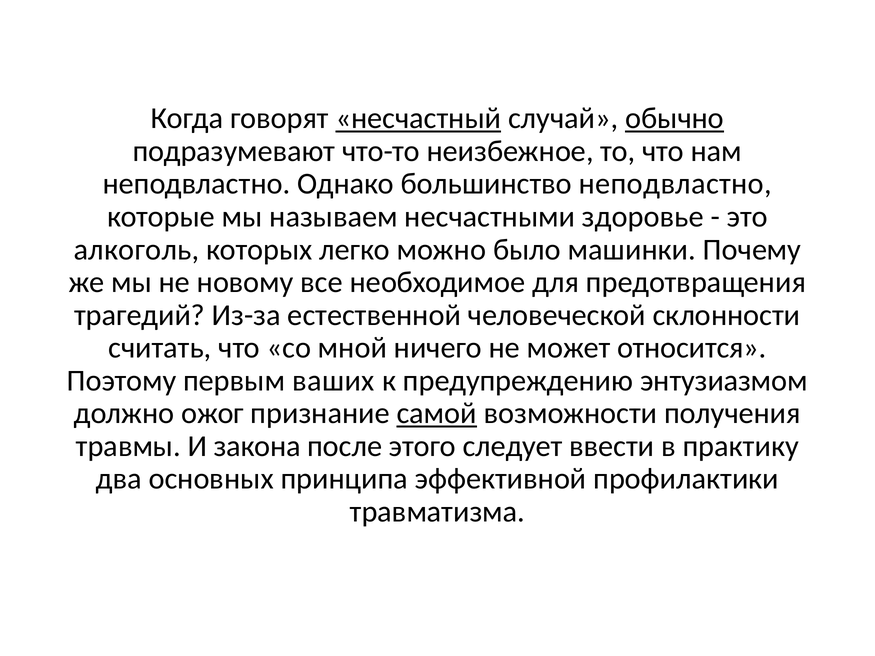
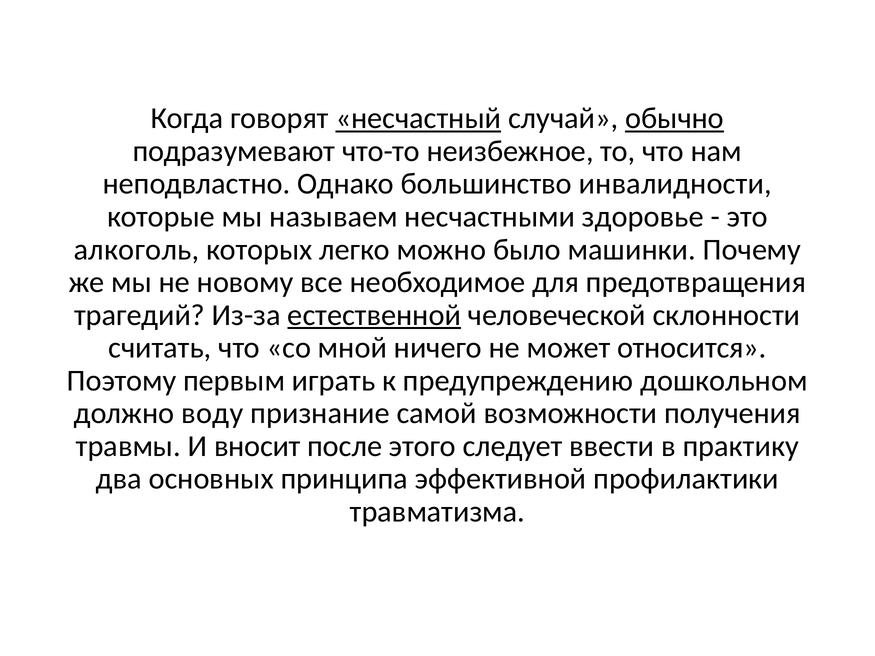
большинство неподвластно: неподвластно -> инвалидности
естественной underline: none -> present
ваших: ваших -> играть
энтузиазмом: энтузиазмом -> дошкольном
ожог: ожог -> воду
самой underline: present -> none
закона: закона -> вносит
